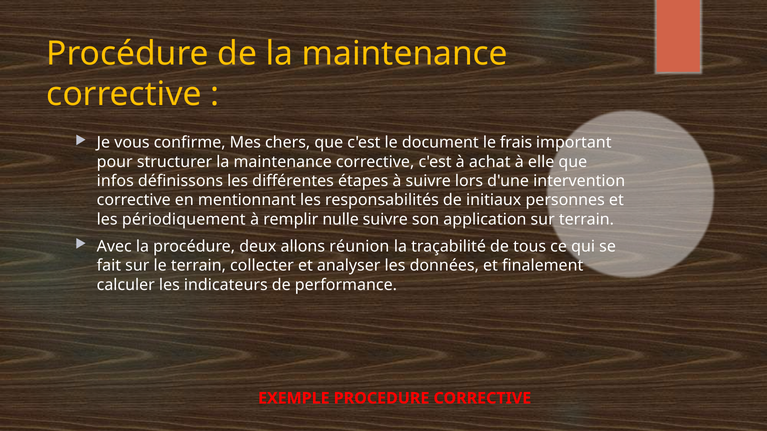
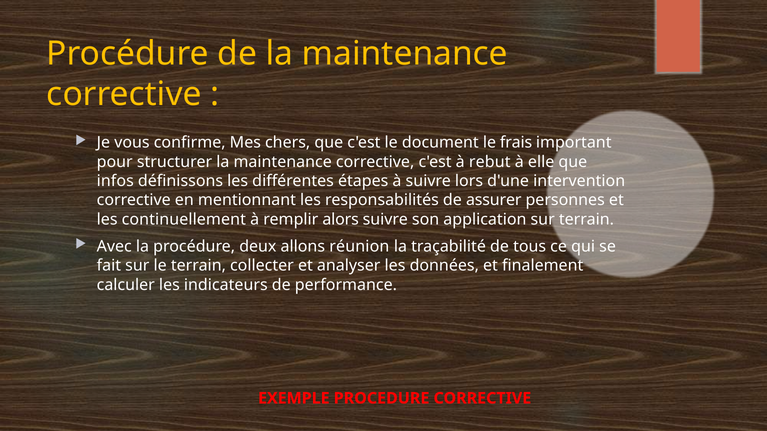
achat: achat -> rebut
initiaux: initiaux -> assurer
périodiquement: périodiquement -> continuellement
nulle: nulle -> alors
